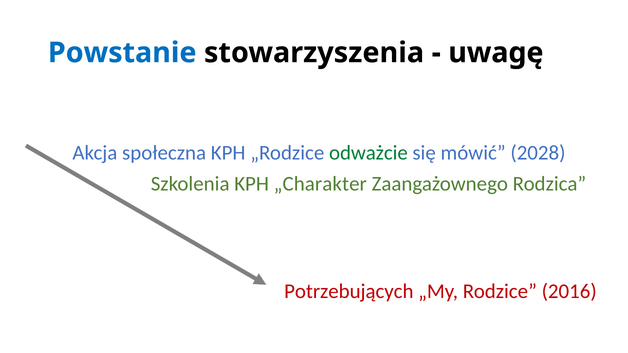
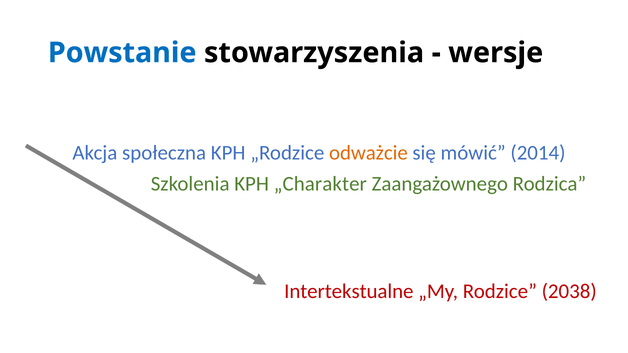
uwagę: uwagę -> wersje
odważcie colour: green -> orange
2028: 2028 -> 2014
Potrzebujących: Potrzebujących -> Intertekstualne
2016: 2016 -> 2038
